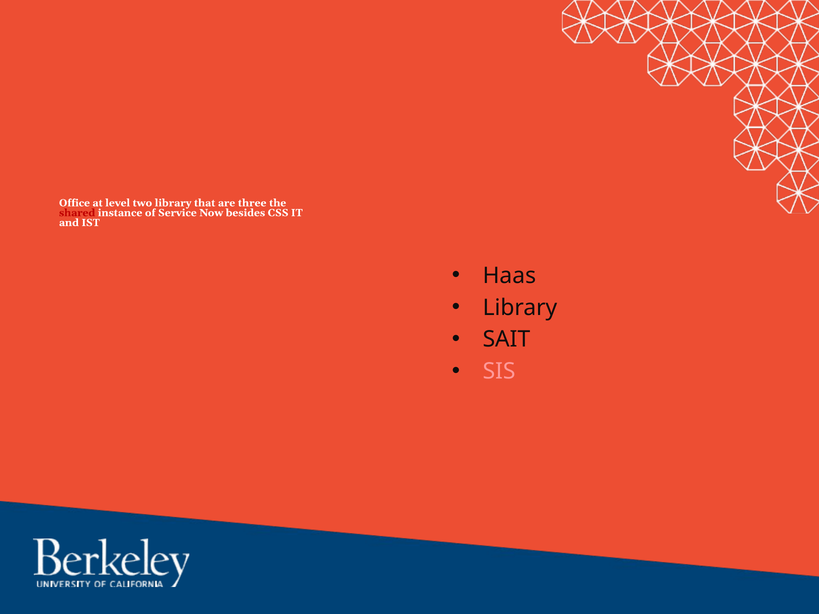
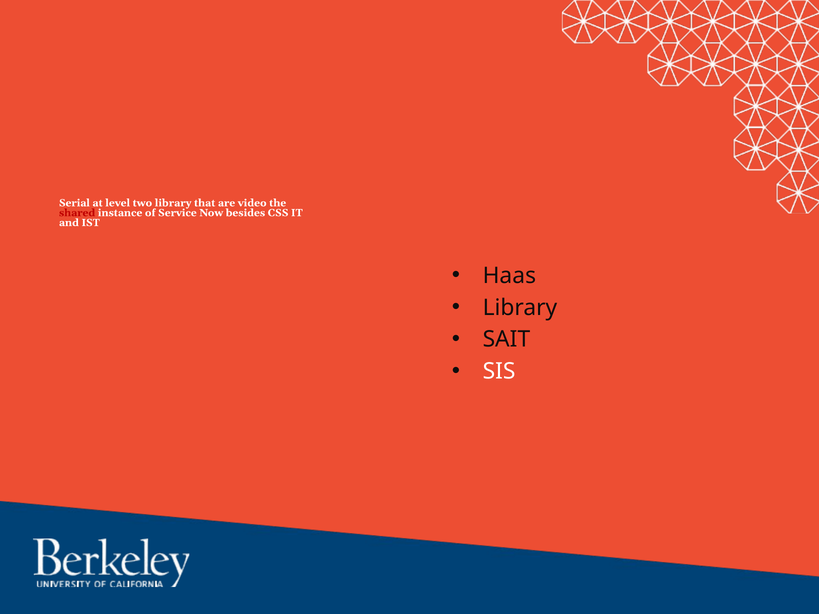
Office: Office -> Serial
three: three -> video
SIS colour: pink -> white
